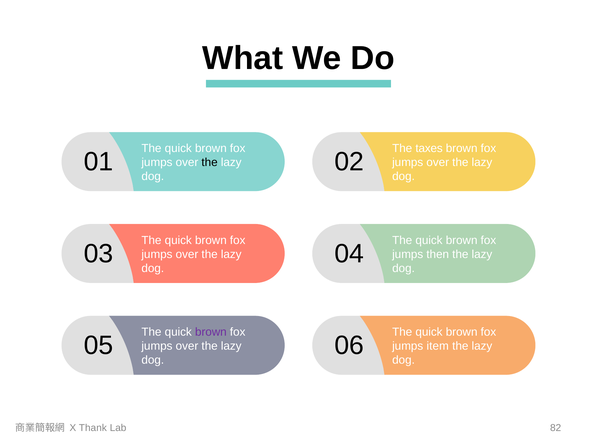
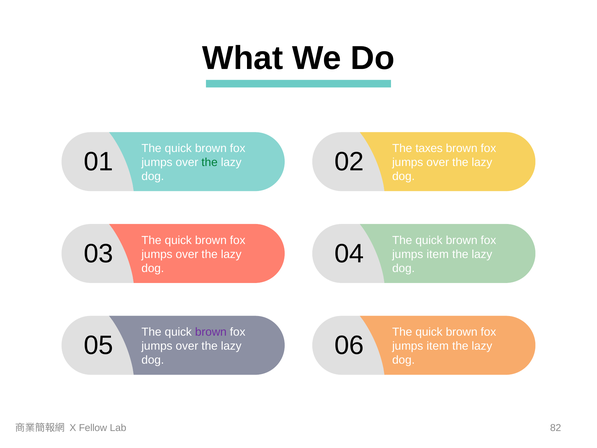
the at (210, 162) colour: black -> green
then at (438, 254): then -> item
Thank: Thank -> Fellow
